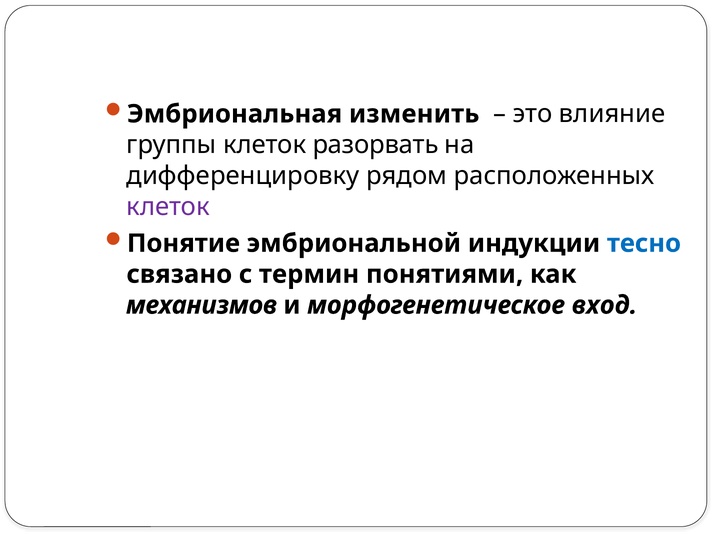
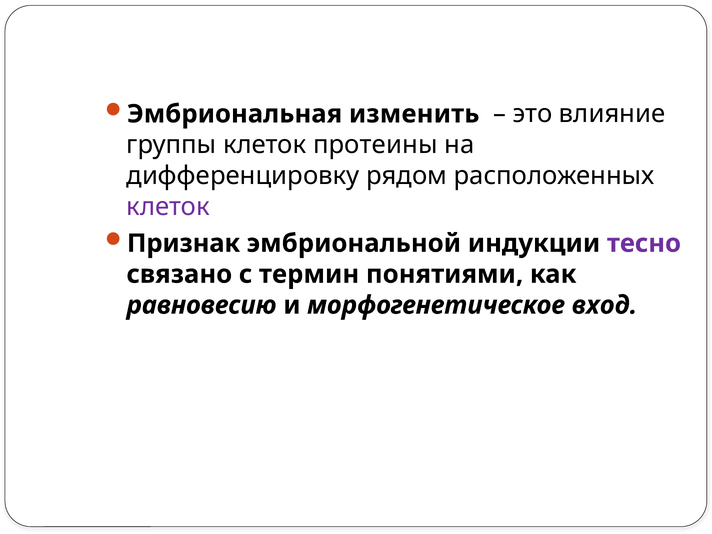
разорвать: разорвать -> протеины
Понятие: Понятие -> Признак
тесно colour: blue -> purple
механизмов: механизмов -> равновесию
